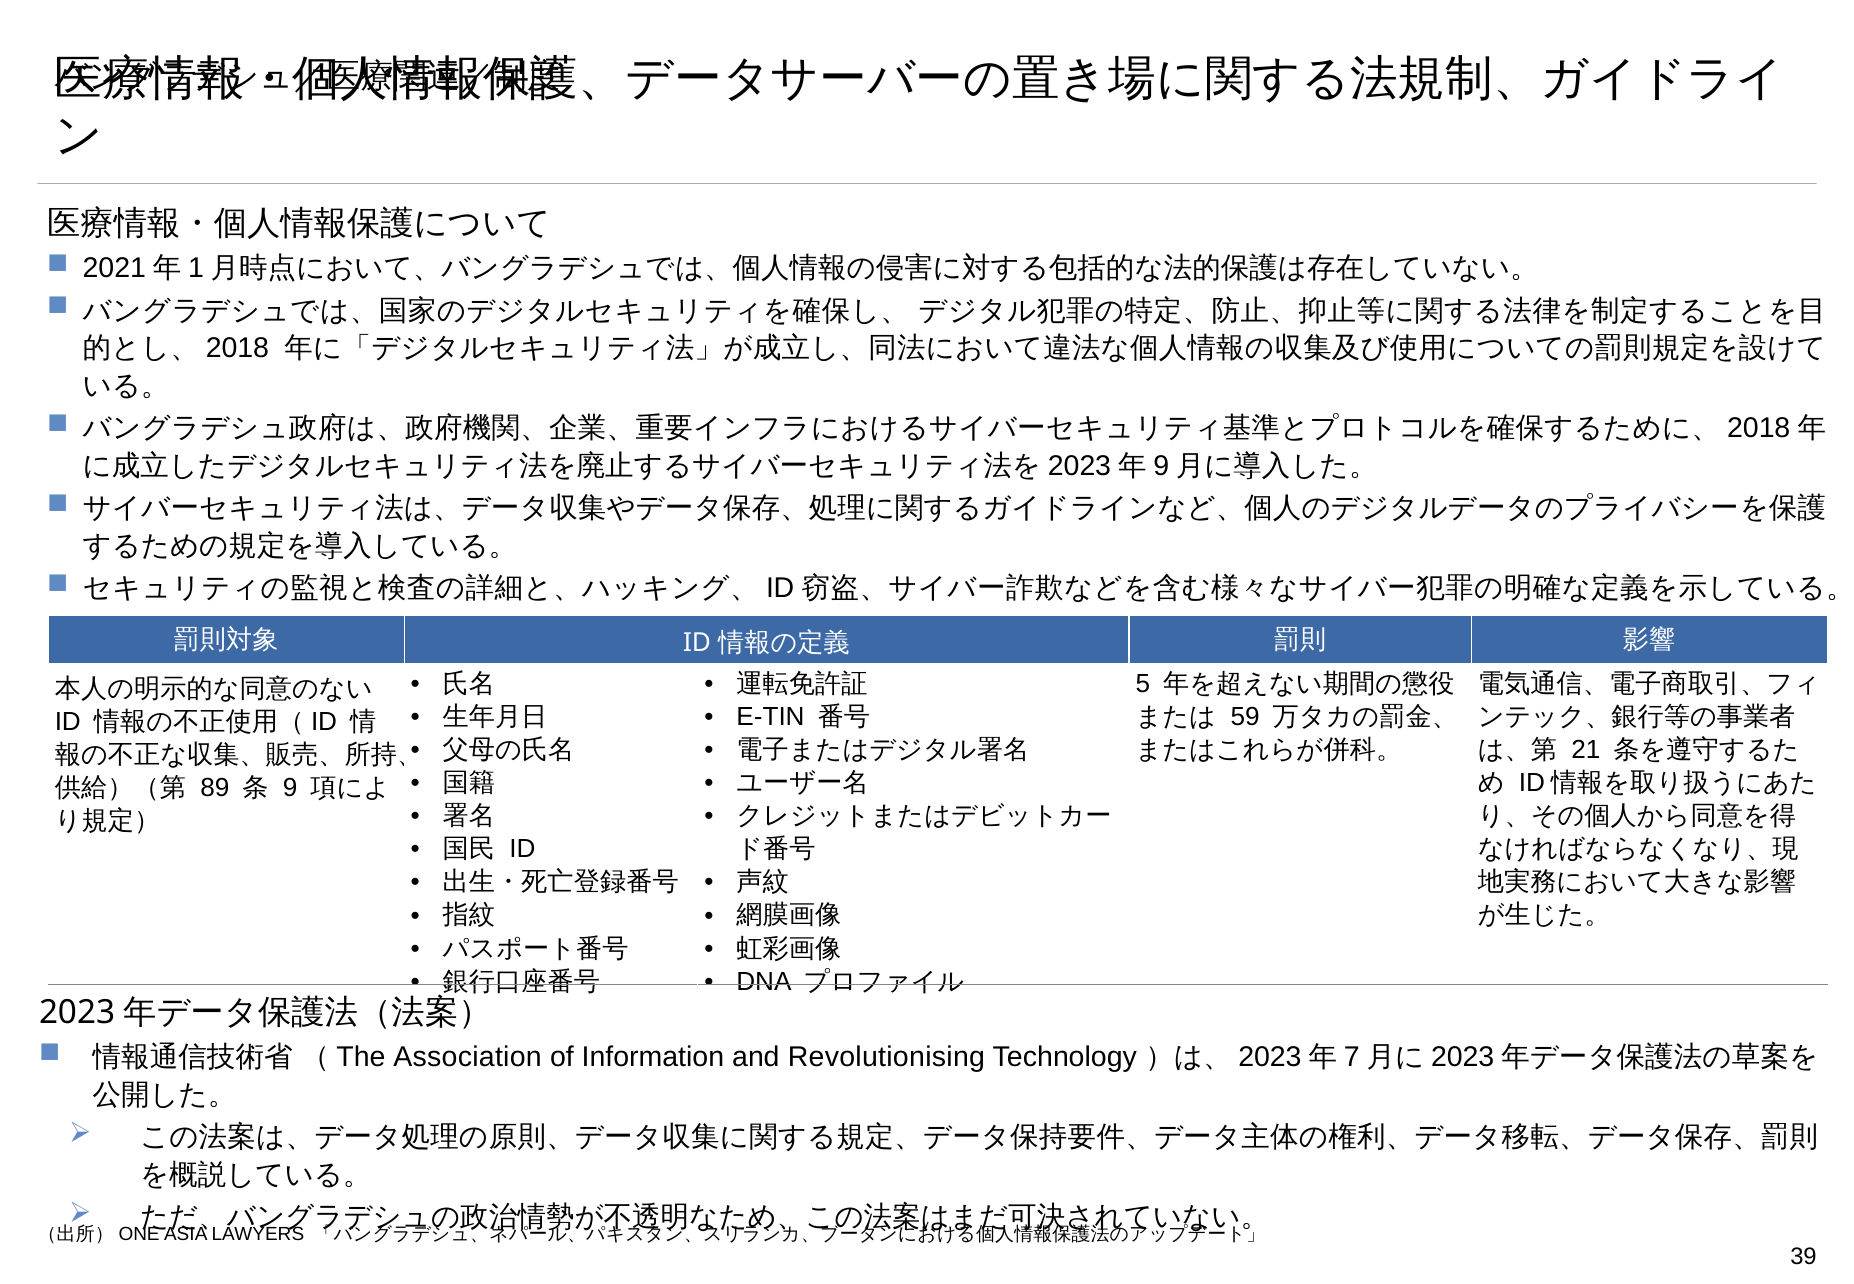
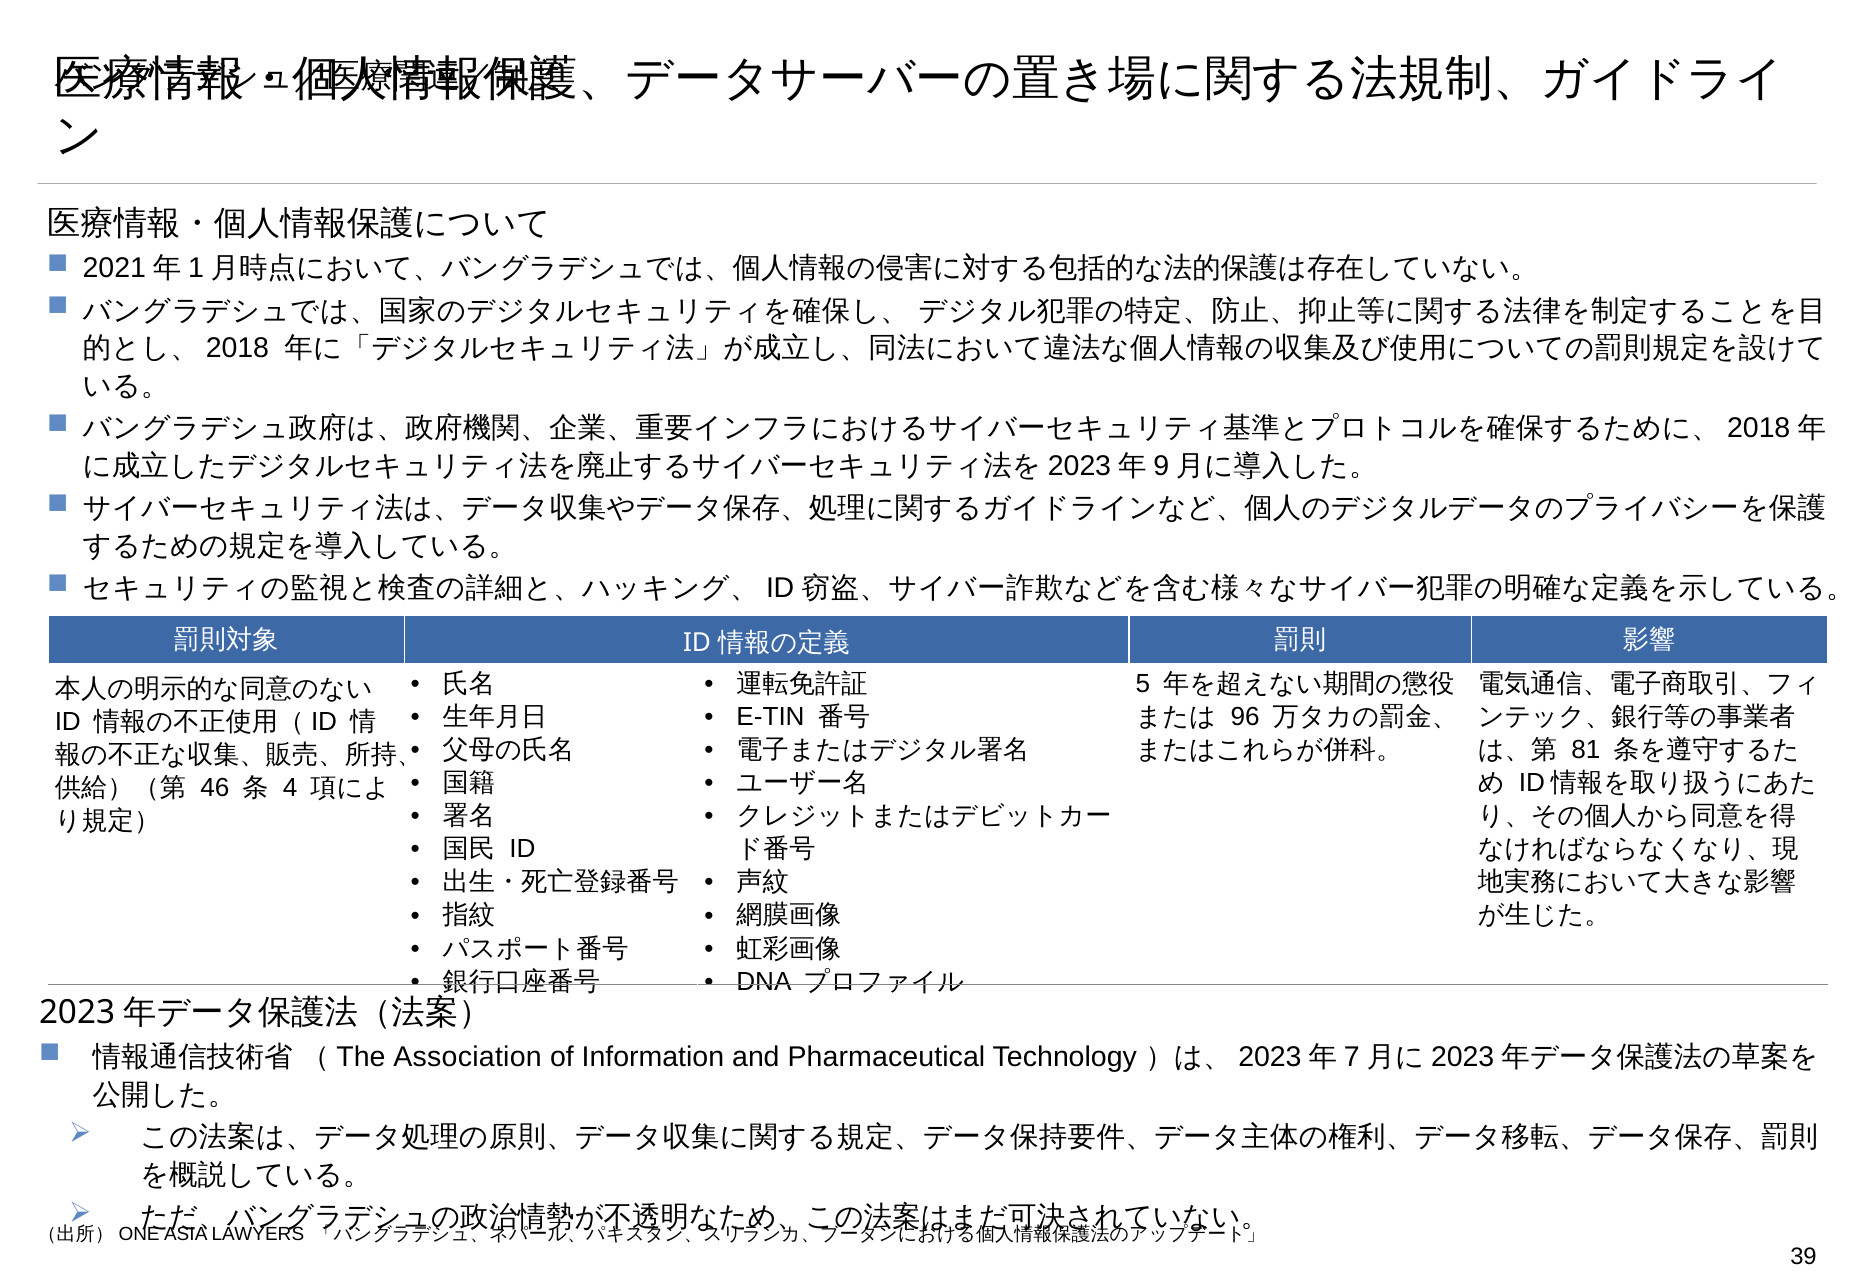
59: 59 -> 96
21: 21 -> 81
89: 89 -> 46
9: 9 -> 4
Revolutionising: Revolutionising -> Pharmaceutical
